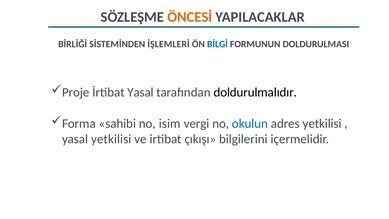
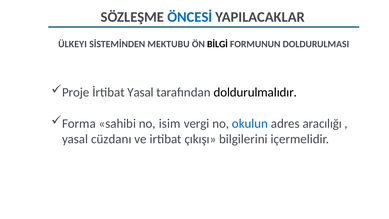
ÖNCESİ colour: orange -> blue
BİRLİĞİ: BİRLİĞİ -> ÜLKEYI
İŞLEMLERİ: İŞLEMLERİ -> MEKTUBU
BİLGİ colour: blue -> black
adres yetkilisi: yetkilisi -> aracılığı
yasal yetkilisi: yetkilisi -> cüzdanı
